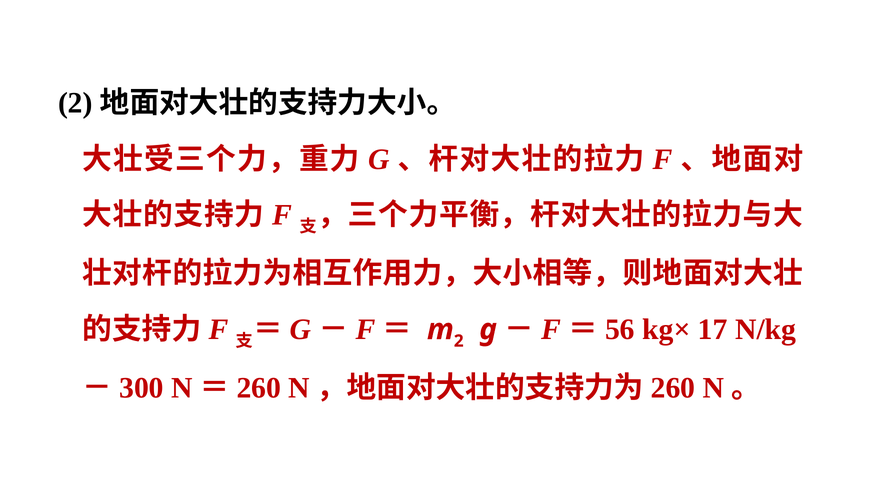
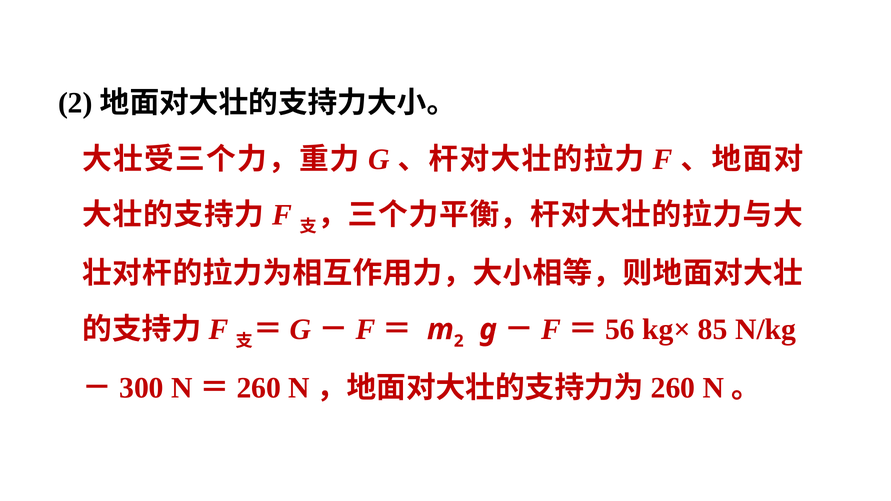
17: 17 -> 85
